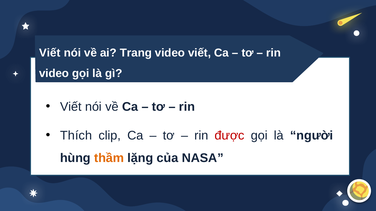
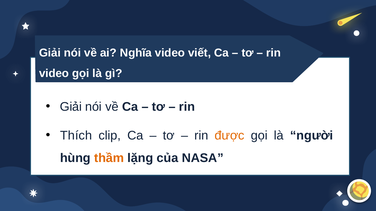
Viết at (50, 53): Viết -> Giải
Trang: Trang -> Nghĩa
Viết at (71, 107): Viết -> Giải
được colour: red -> orange
